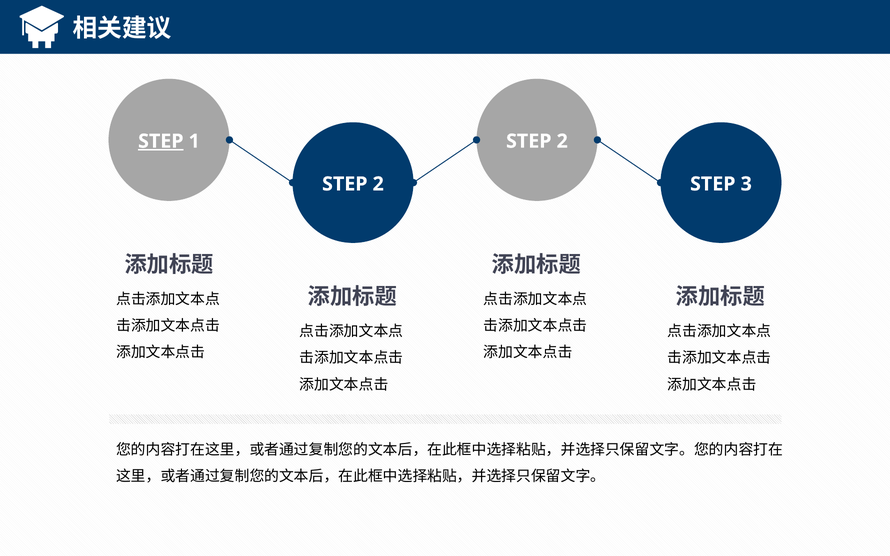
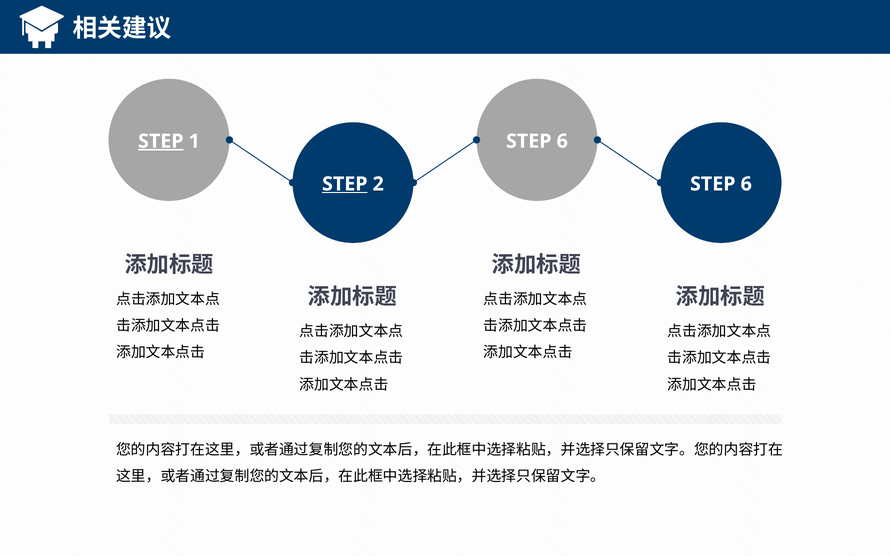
2 at (562, 141): 2 -> 6
STEP at (345, 184) underline: none -> present
3 at (746, 184): 3 -> 6
